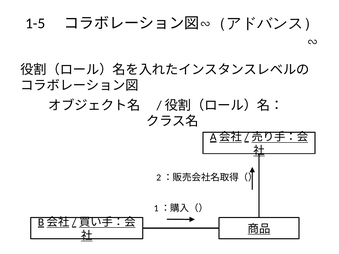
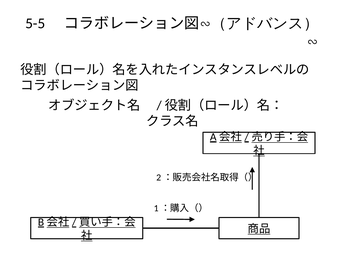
1-5: 1-5 -> 5-5
